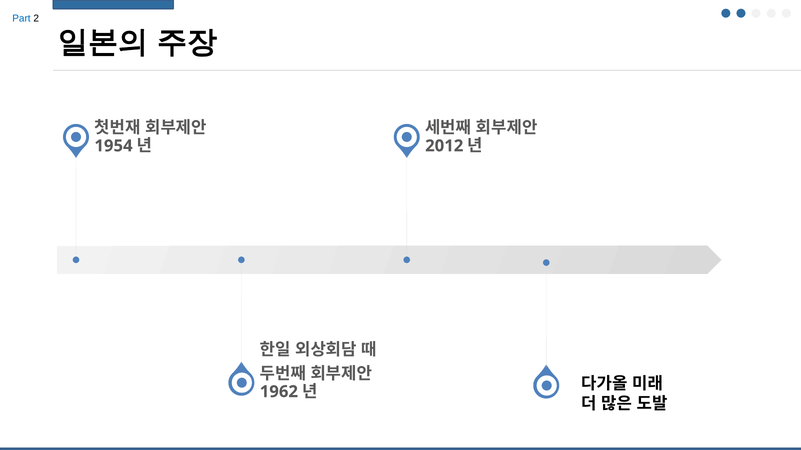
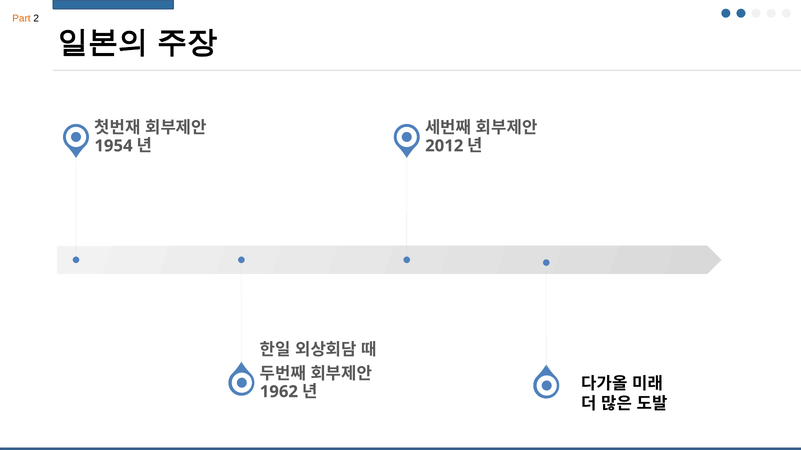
Part colour: blue -> orange
